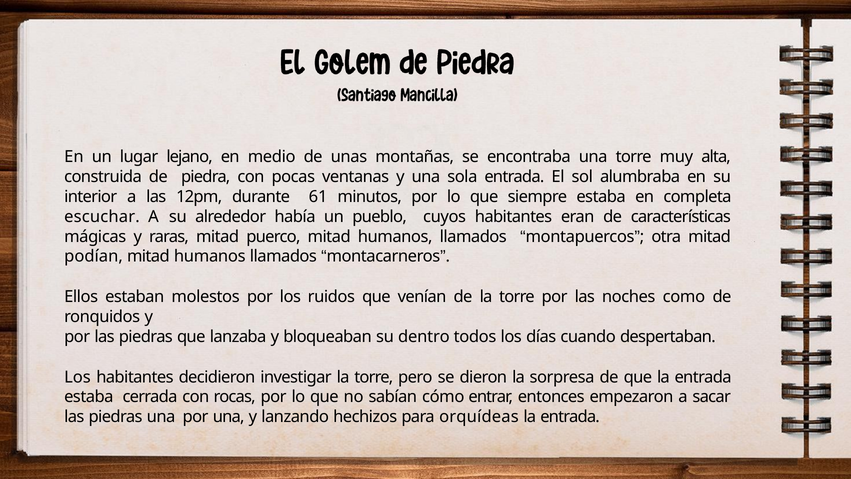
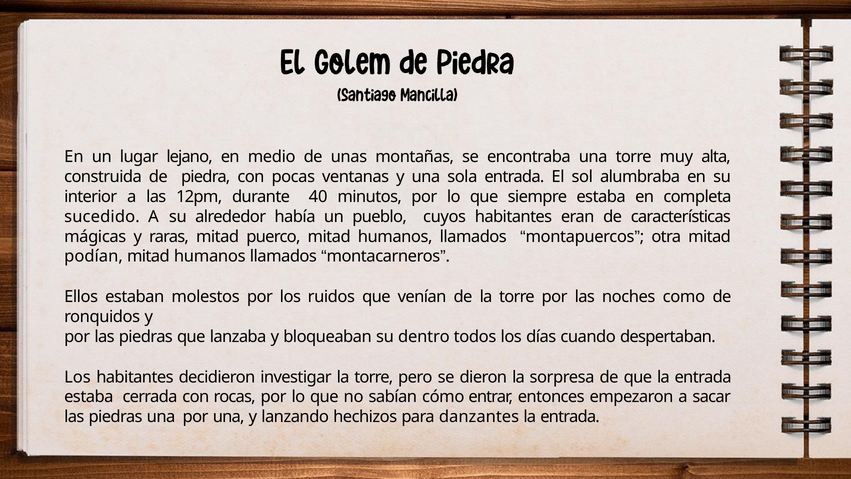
61: 61 -> 40
escuchar: escuchar -> sucedido
orquídeas: orquídeas -> danzantes
